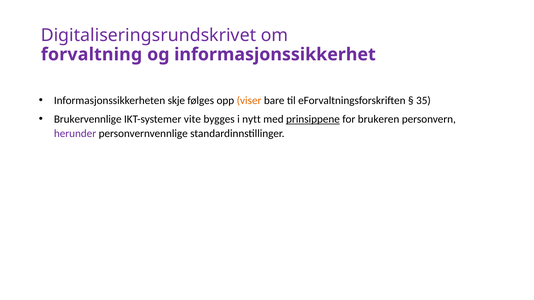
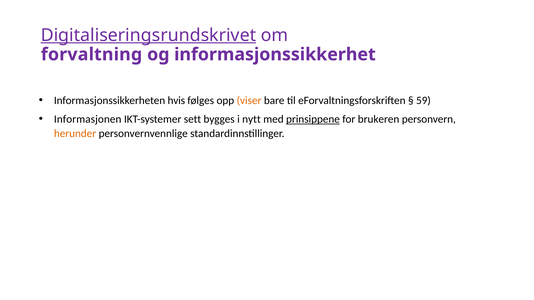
Digitaliseringsrundskrivet underline: none -> present
skje: skje -> hvis
35: 35 -> 59
Brukervennlige: Brukervennlige -> Informasjonen
vite: vite -> sett
herunder colour: purple -> orange
